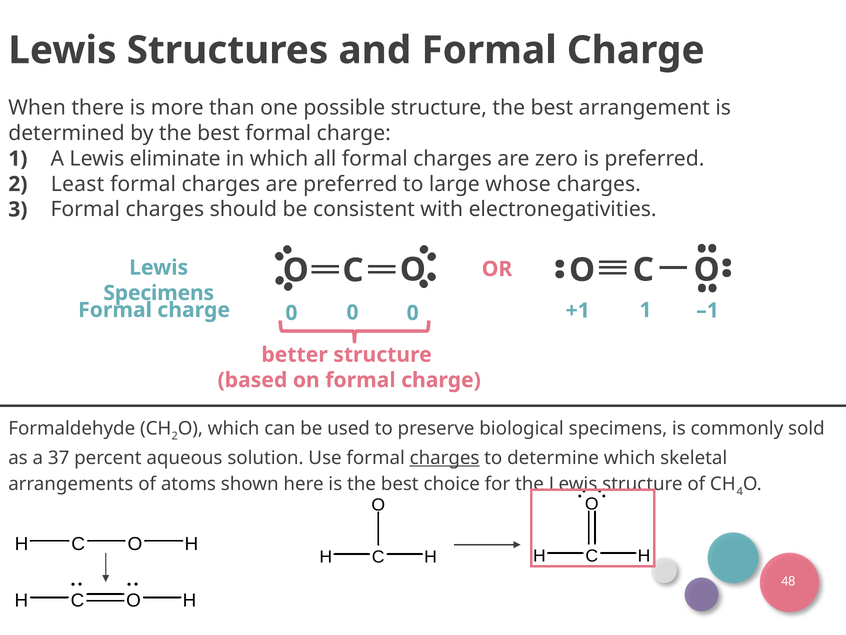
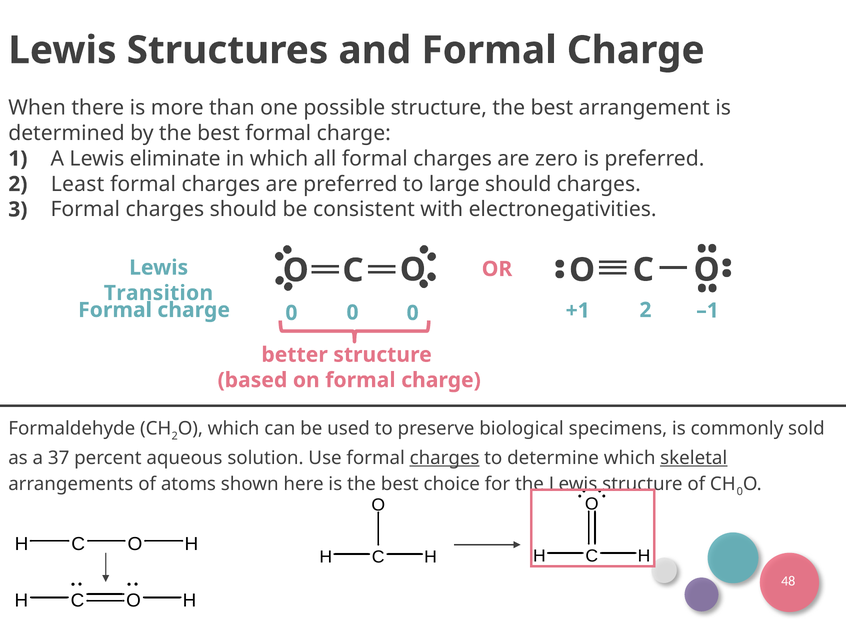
large whose: whose -> should
Specimens at (159, 293): Specimens -> Transition
+1 1: 1 -> 2
skeletal underline: none -> present
4 at (740, 491): 4 -> 0
